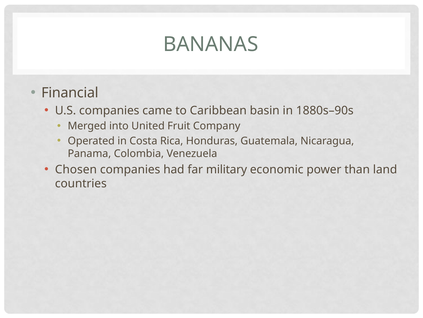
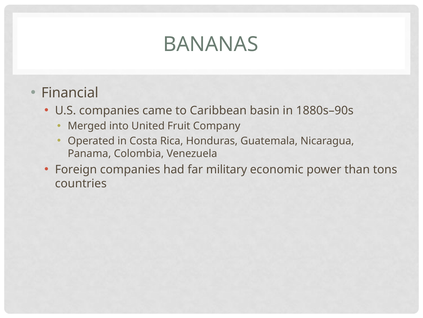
Chosen: Chosen -> Foreign
land: land -> tons
